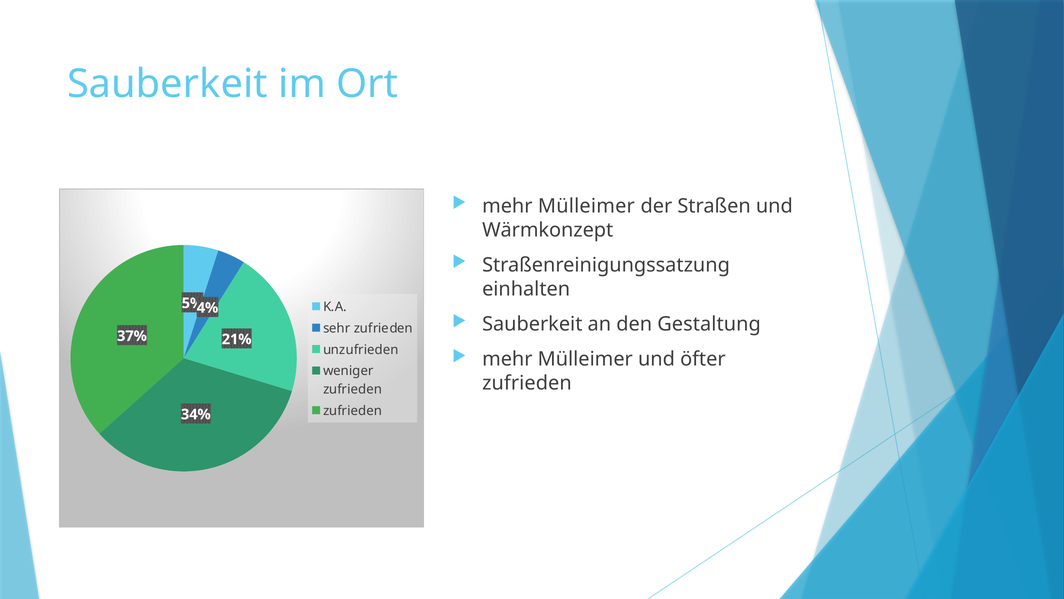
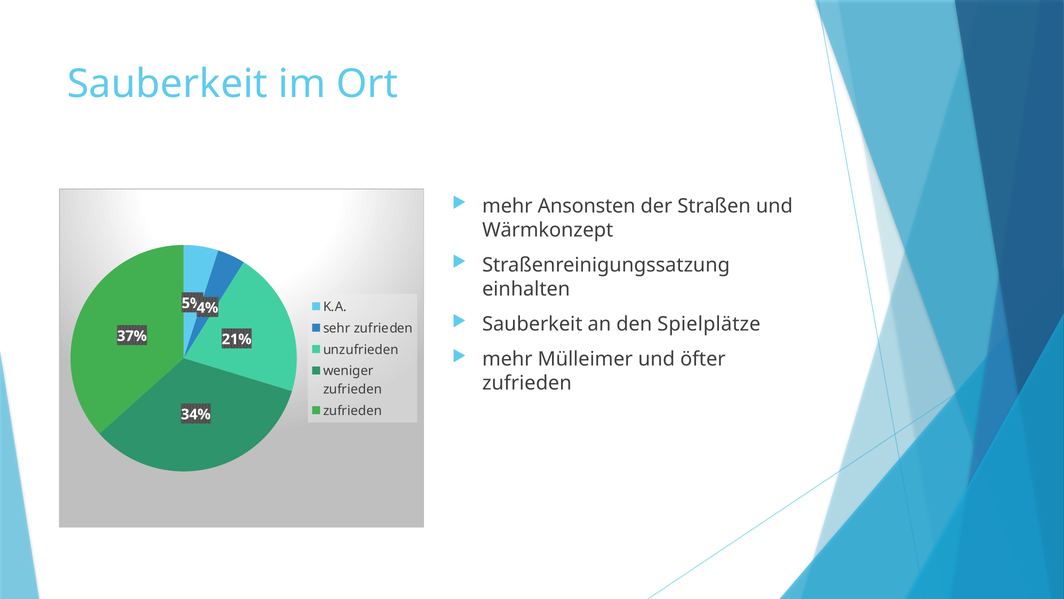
Mülleimer at (586, 206): Mülleimer -> Ansonsten
Gestaltung: Gestaltung -> Spielplätze
